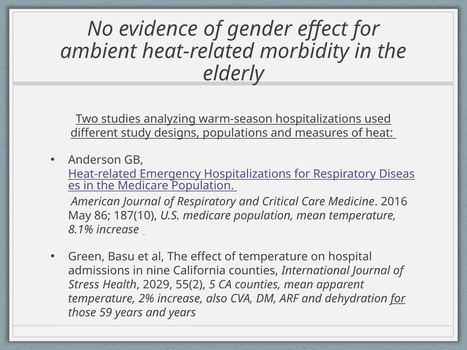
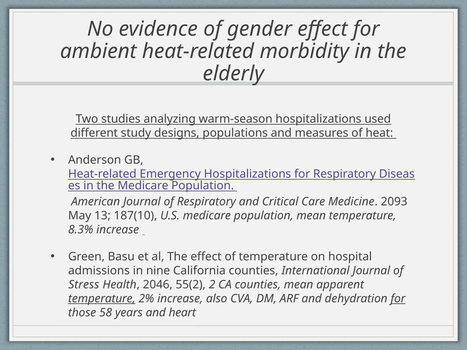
2016: 2016 -> 2093
86: 86 -> 13
8.1%: 8.1% -> 8.3%
2029: 2029 -> 2046
5: 5 -> 2
temperature at (102, 299) underline: none -> present
59: 59 -> 58
and years: years -> heart
